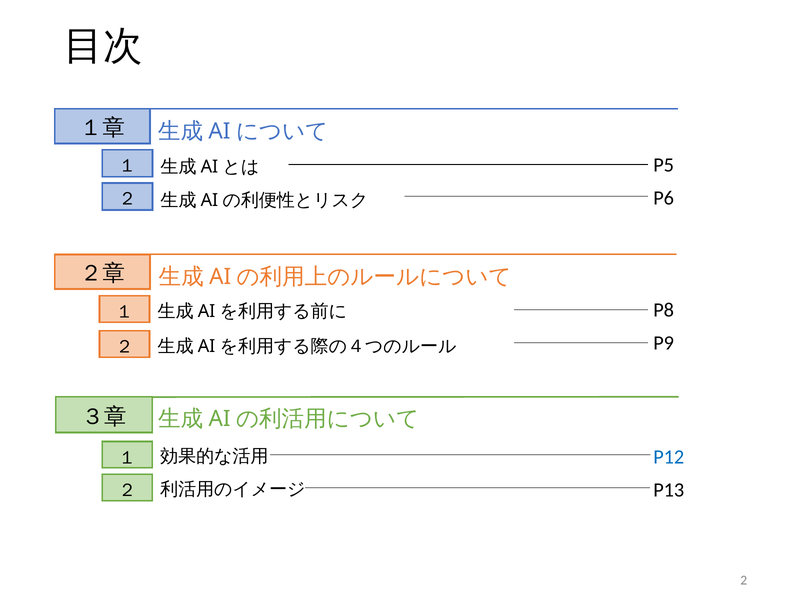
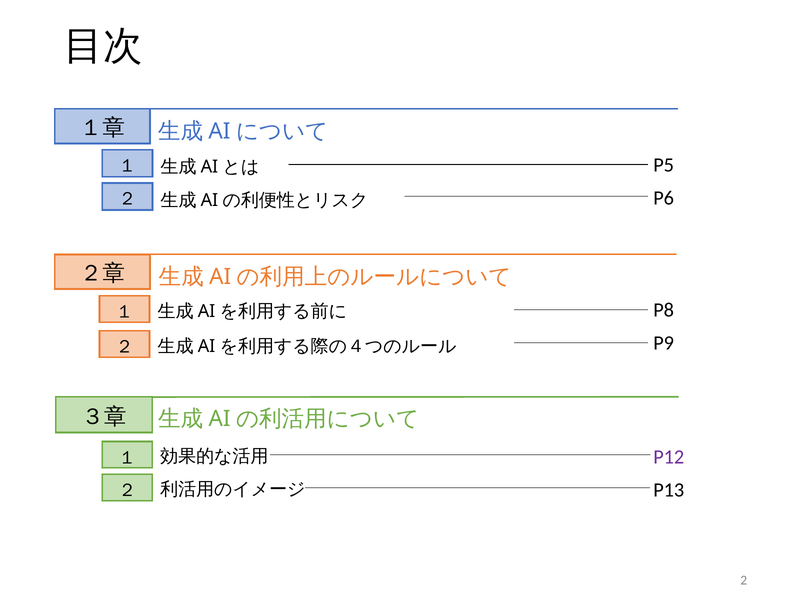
P12 colour: blue -> purple
